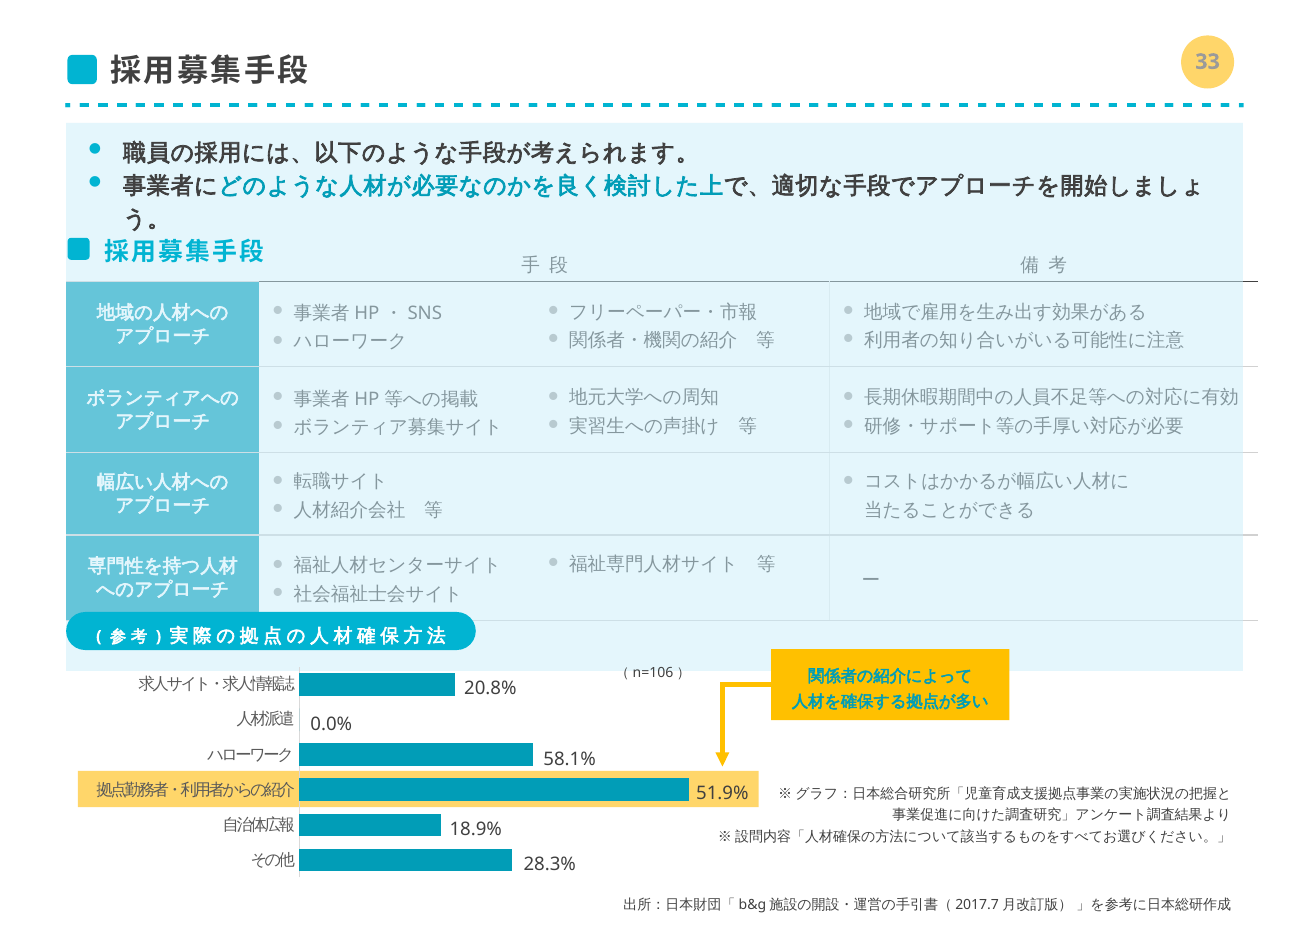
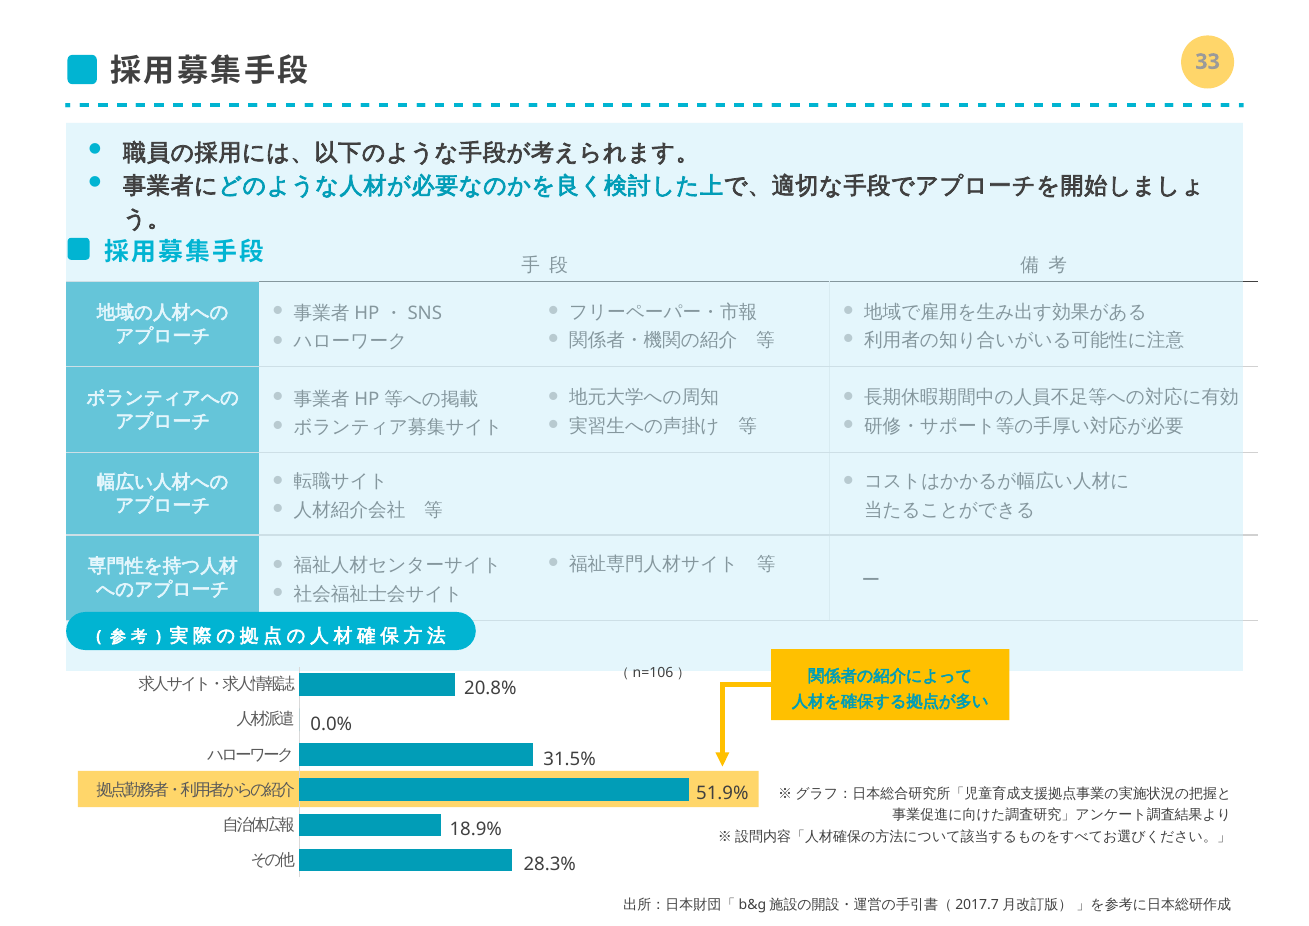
58.1%: 58.1% -> 31.5%
